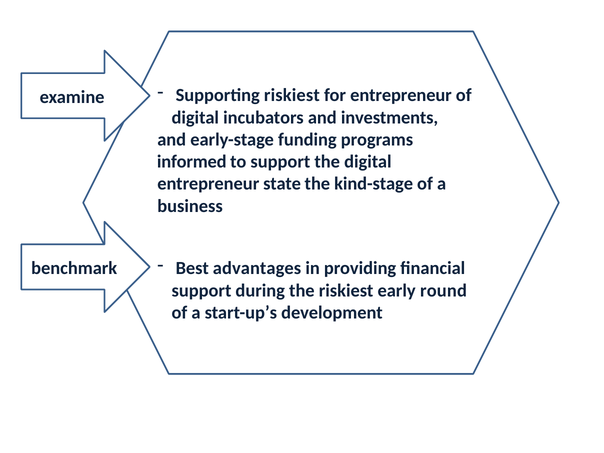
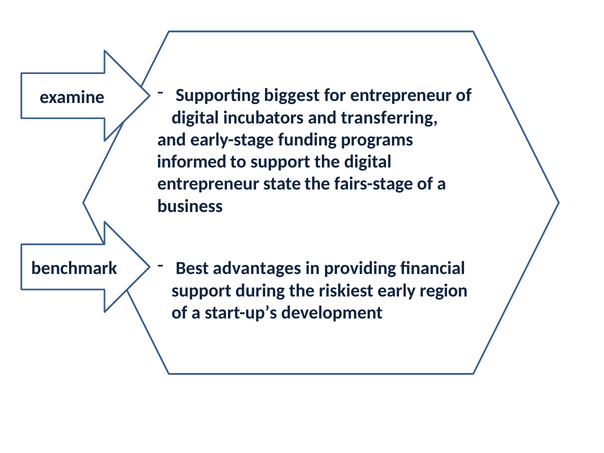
Supporting riskiest: riskiest -> biggest
investments: investments -> transferring
kind-stage: kind-stage -> fairs-stage
round: round -> region
